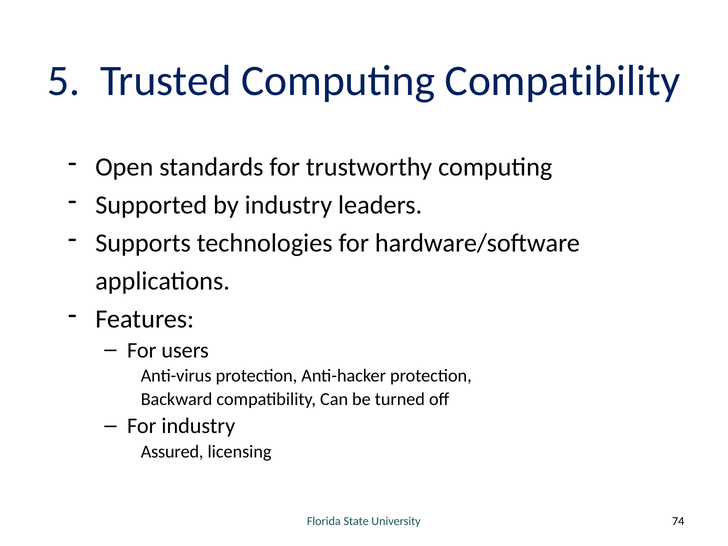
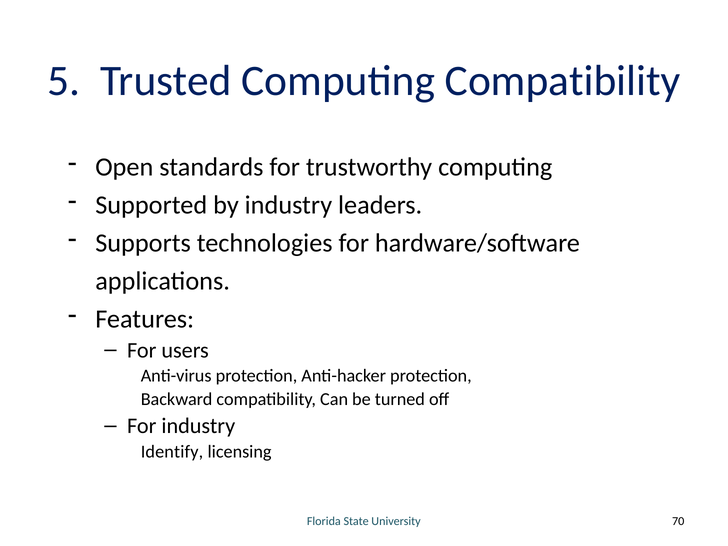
Assured: Assured -> Identify
74: 74 -> 70
